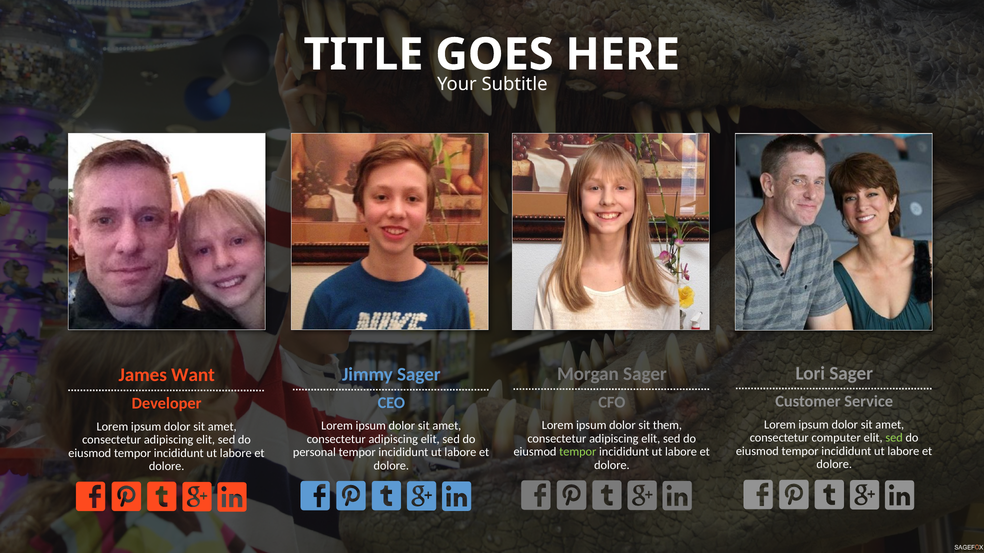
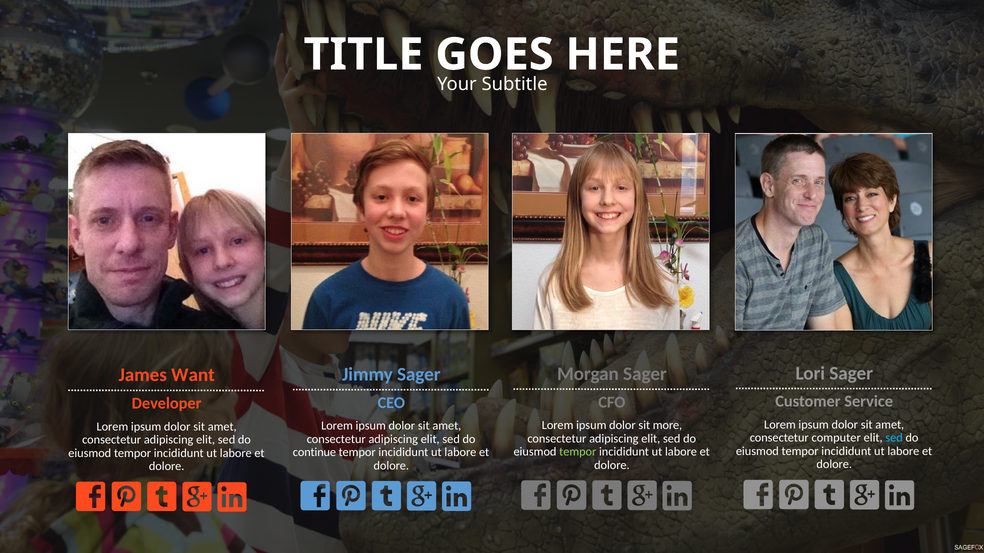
them: them -> more
sed at (894, 438) colour: light green -> light blue
personal: personal -> continue
